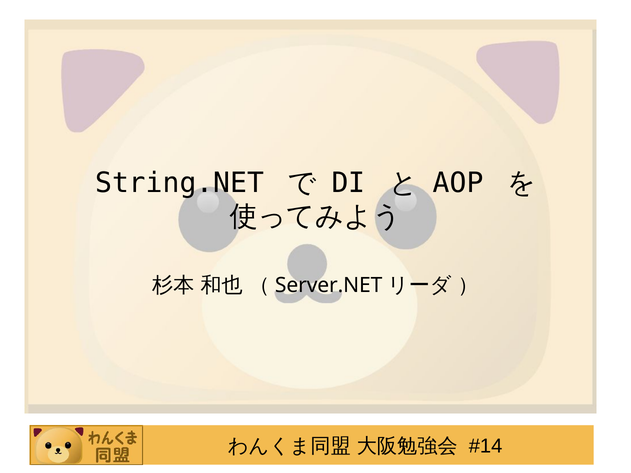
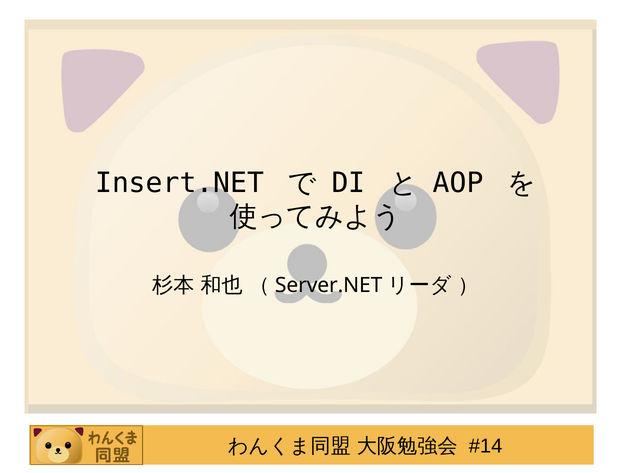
String.NET: String.NET -> Insert.NET
